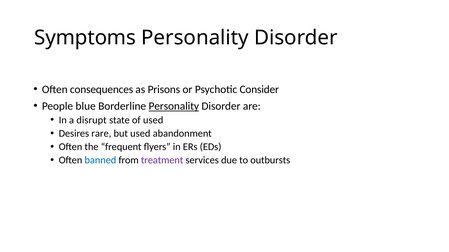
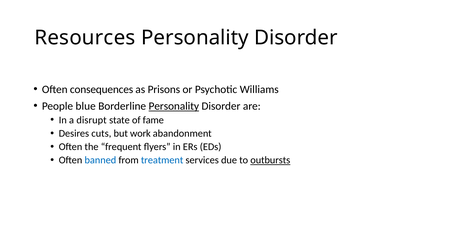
Symptoms: Symptoms -> Resources
Consider: Consider -> Williams
of used: used -> fame
rare: rare -> cuts
but used: used -> work
treatment colour: purple -> blue
outbursts underline: none -> present
